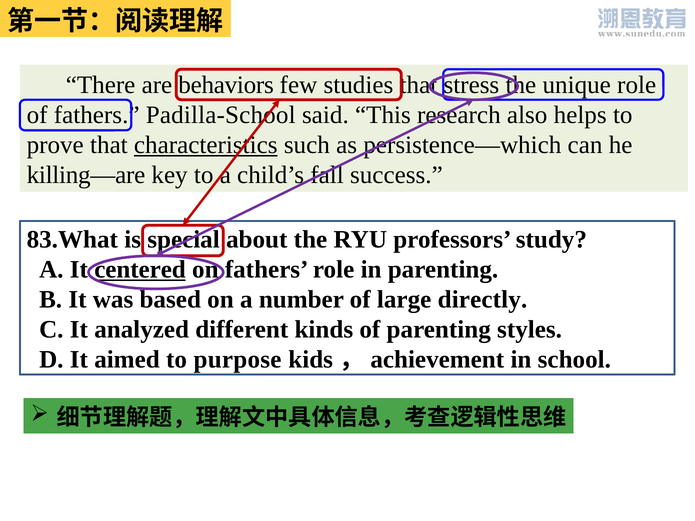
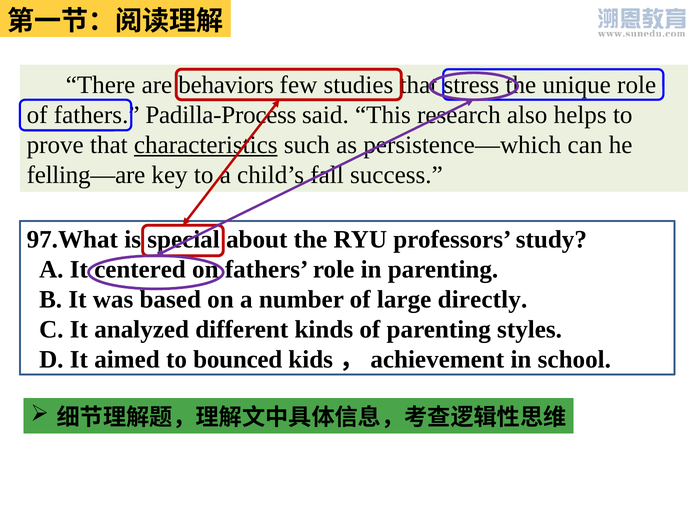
Padilla-School: Padilla-School -> Padilla-Process
killing—are: killing—are -> felling—are
83.What: 83.What -> 97.What
centered underline: present -> none
purpose: purpose -> bounced
